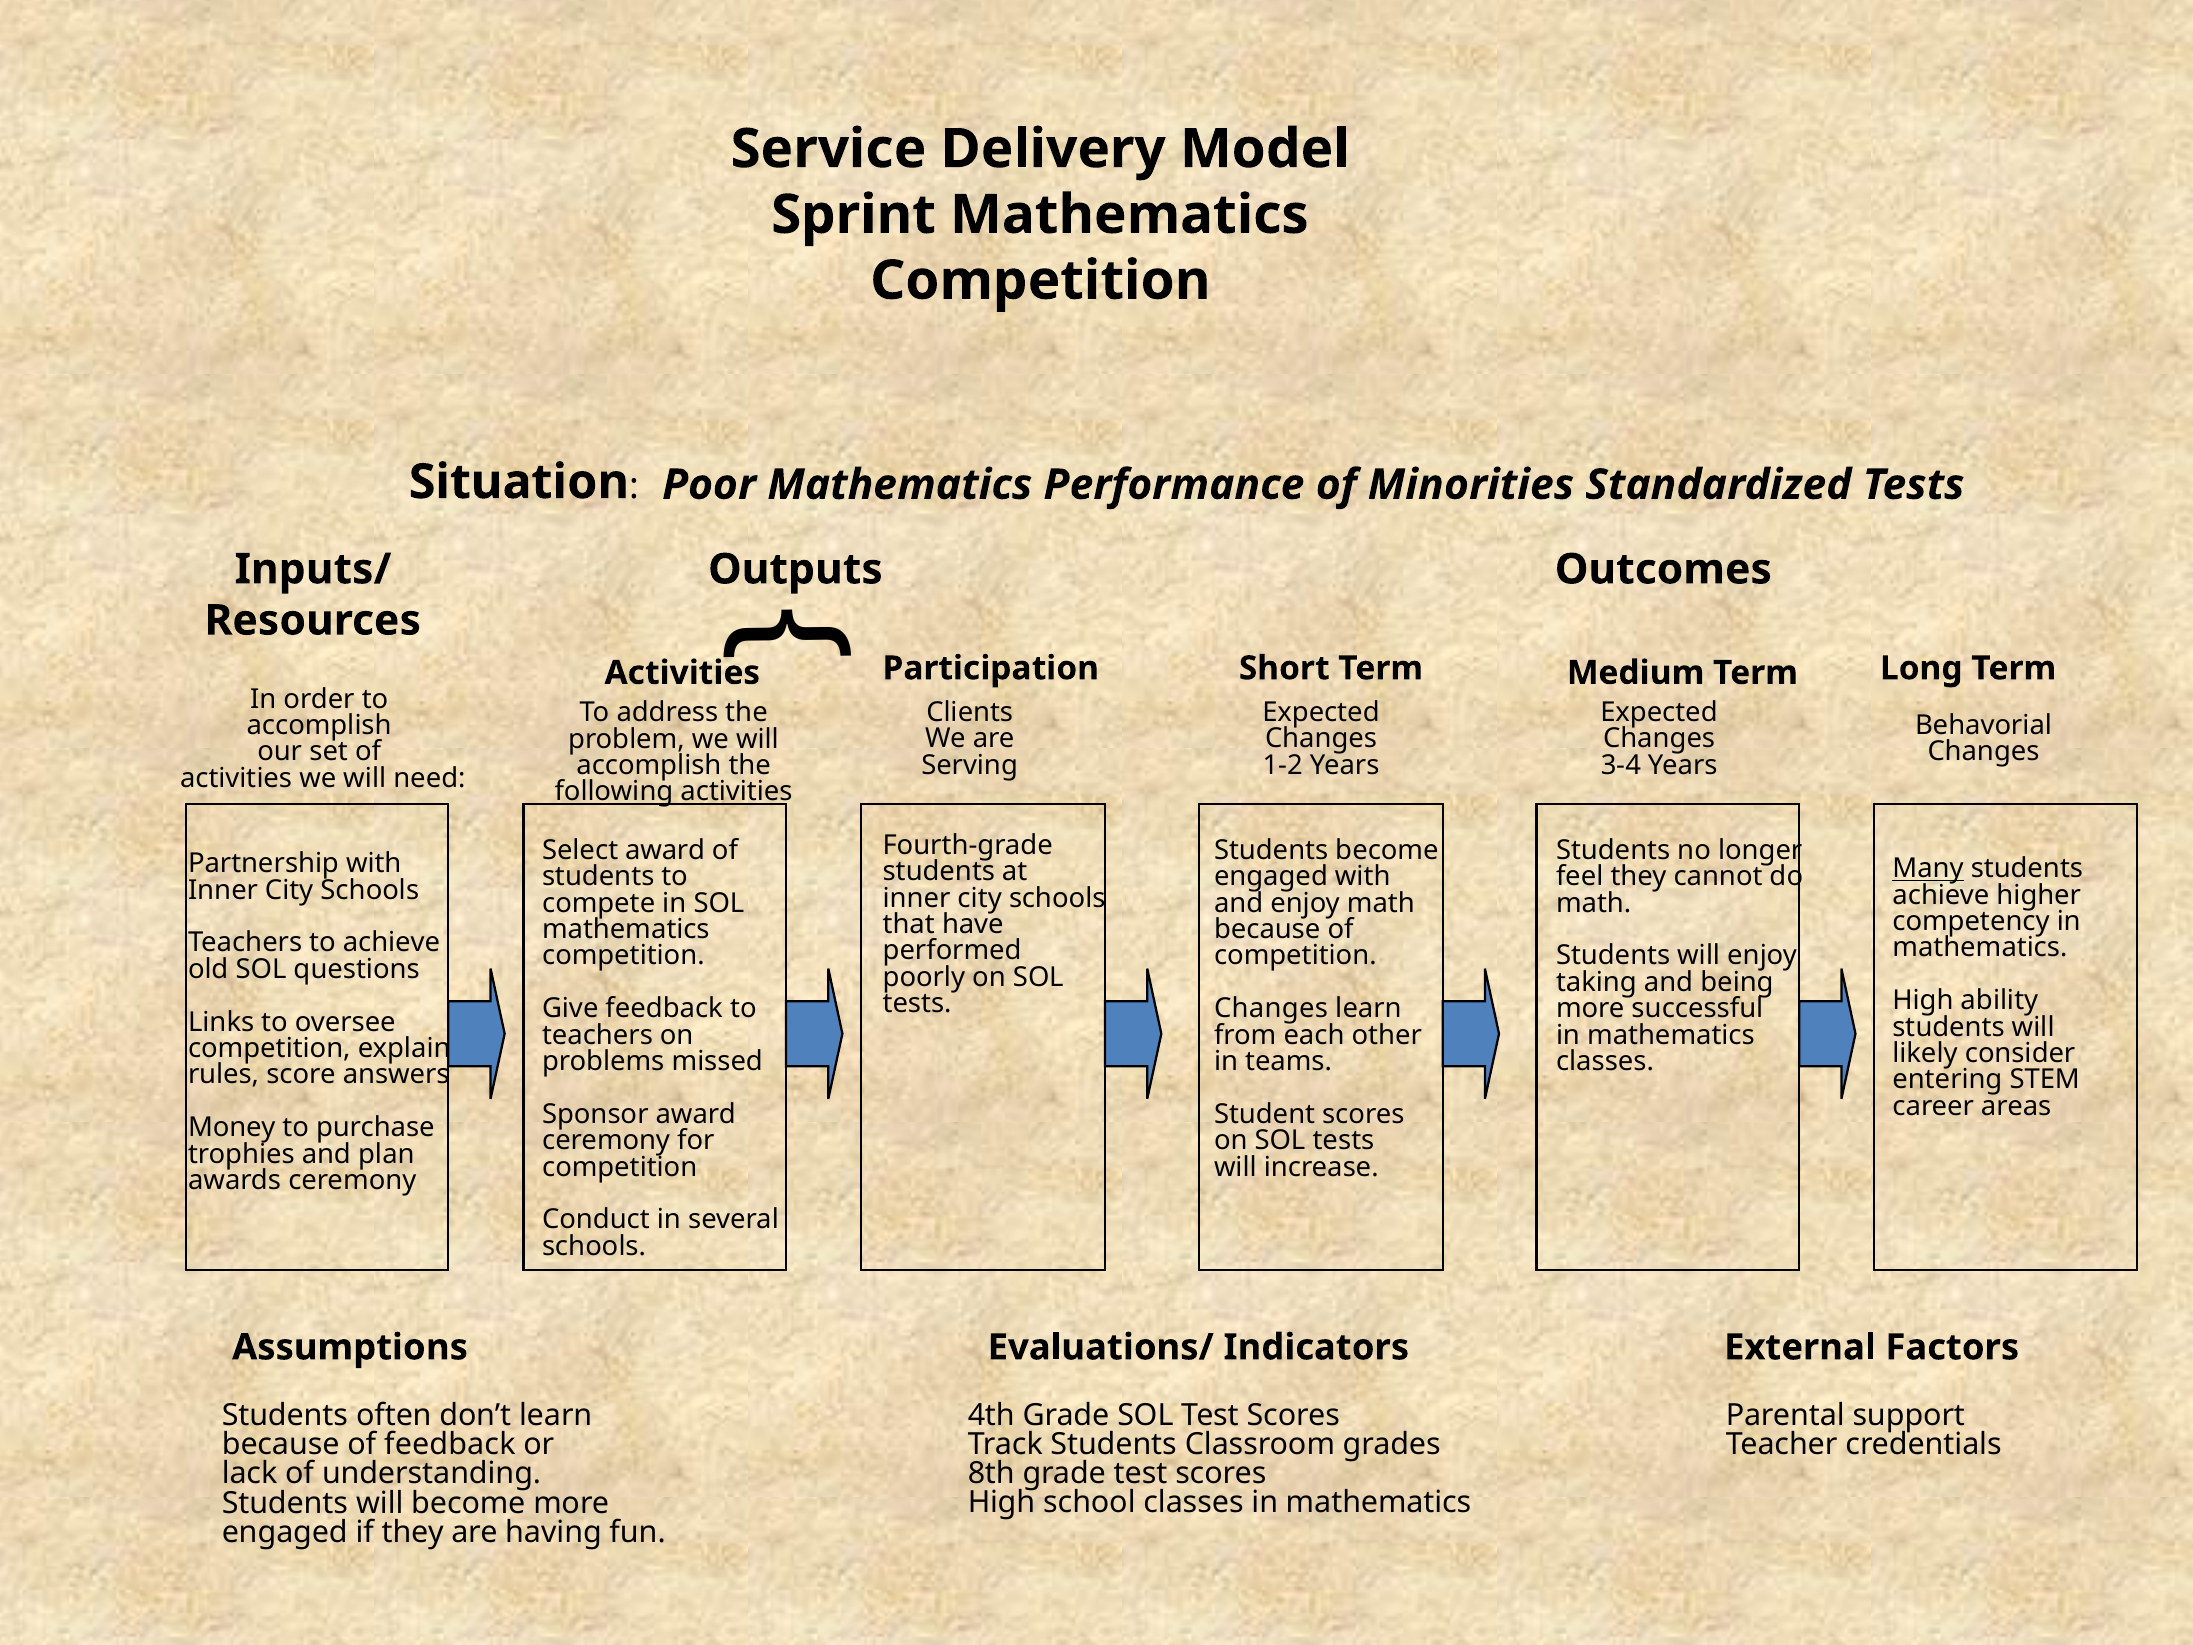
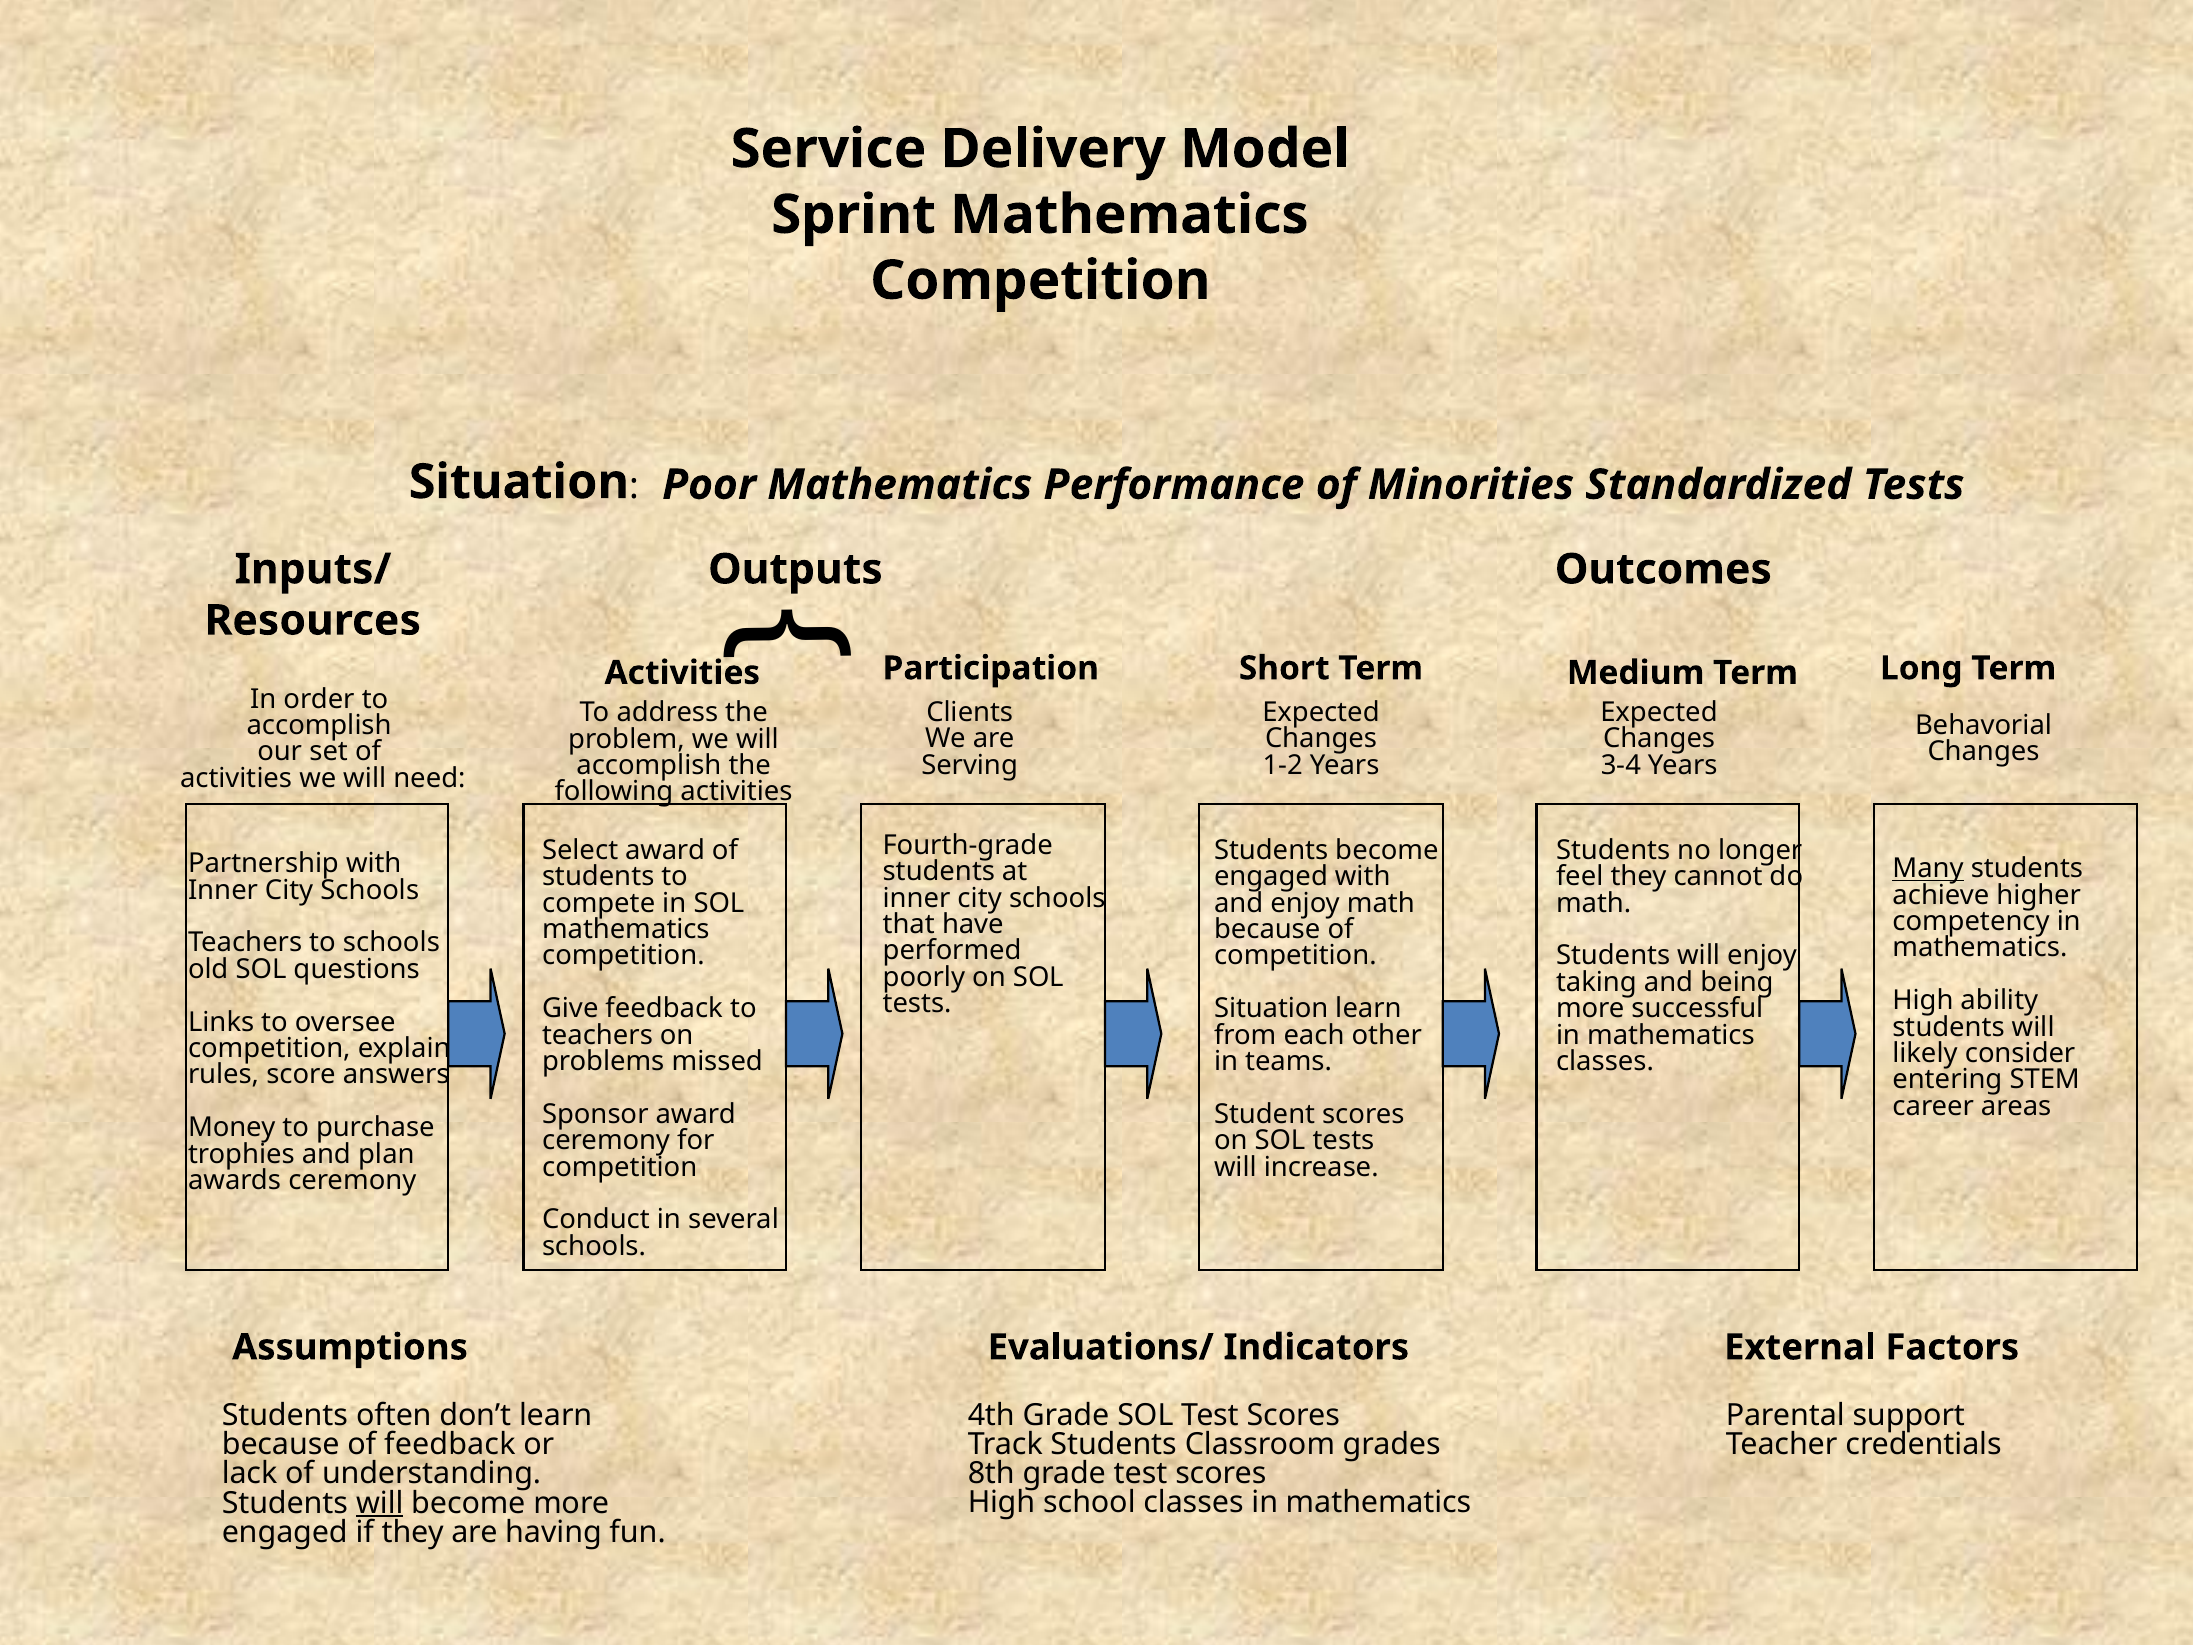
to achieve: achieve -> schools
Changes at (1271, 1008): Changes -> Situation
will at (380, 1503) underline: none -> present
